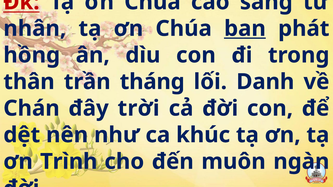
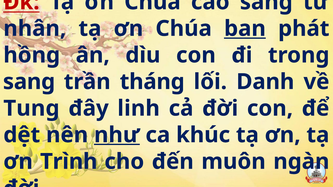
thân: thân -> sang
Chán: Chán -> Tung
trời: trời -> linh
như underline: none -> present
